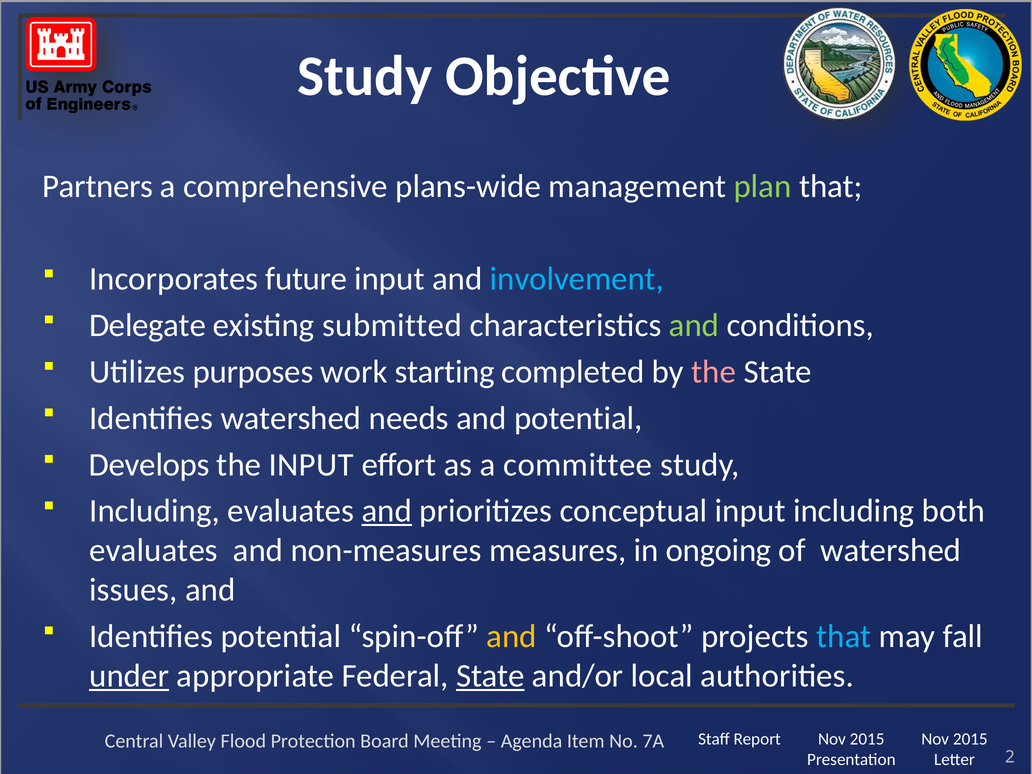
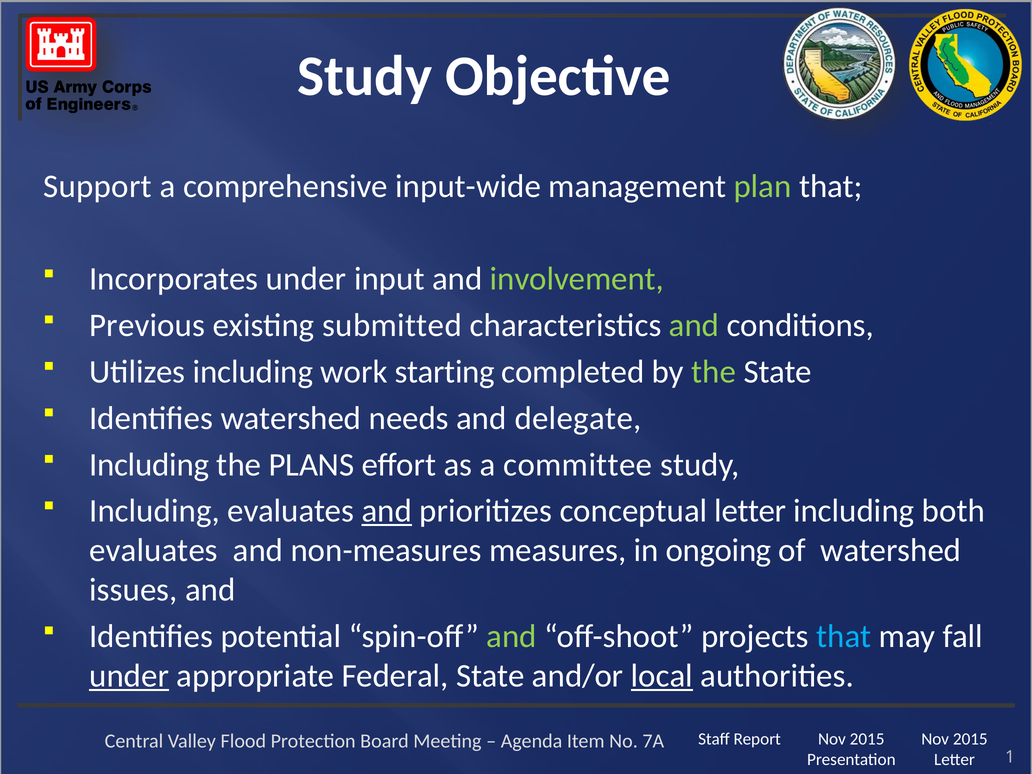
Partners: Partners -> Support
plans-wide: plans-wide -> input-wide
Incorporates future: future -> under
involvement colour: light blue -> light green
Delegate: Delegate -> Previous
Utilizes purposes: purposes -> including
the at (714, 372) colour: pink -> light green
and potential: potential -> delegate
Develops at (149, 465): Develops -> Including
the INPUT: INPUT -> PLANS
conceptual input: input -> letter
and at (512, 637) colour: yellow -> light green
State at (490, 676) underline: present -> none
local underline: none -> present
2: 2 -> 1
